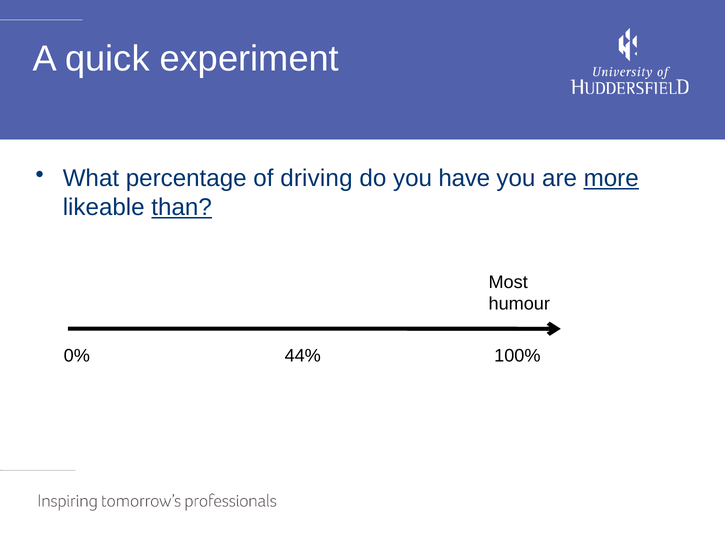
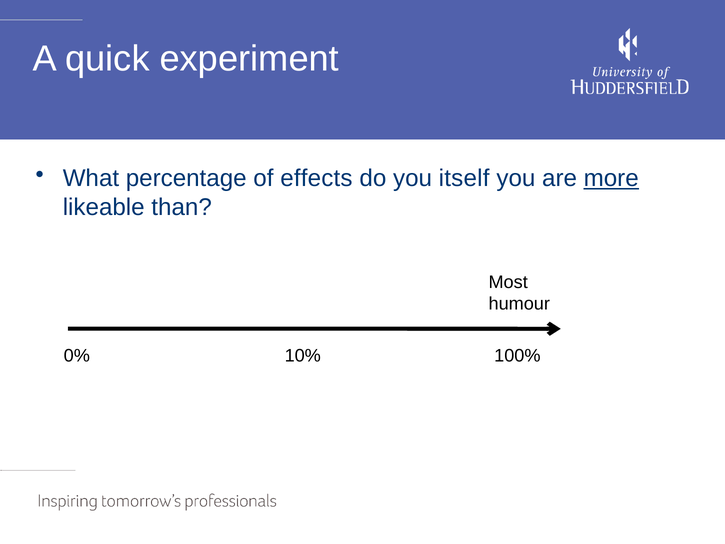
driving: driving -> effects
have: have -> itself
than underline: present -> none
44%: 44% -> 10%
